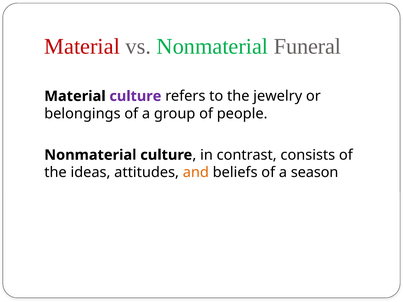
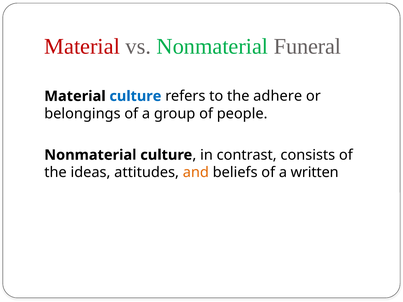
culture at (135, 96) colour: purple -> blue
jewelry: jewelry -> adhere
season: season -> written
